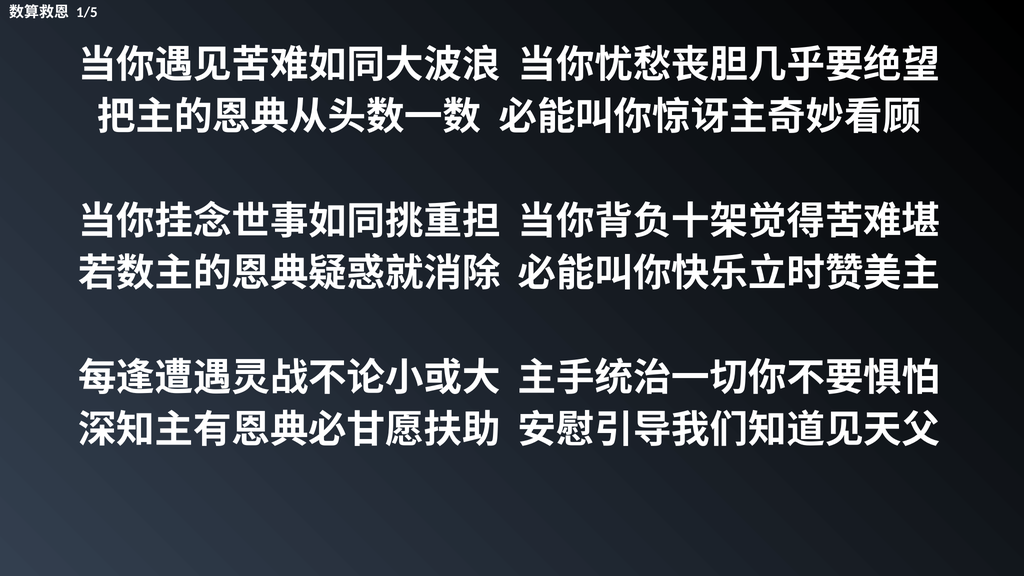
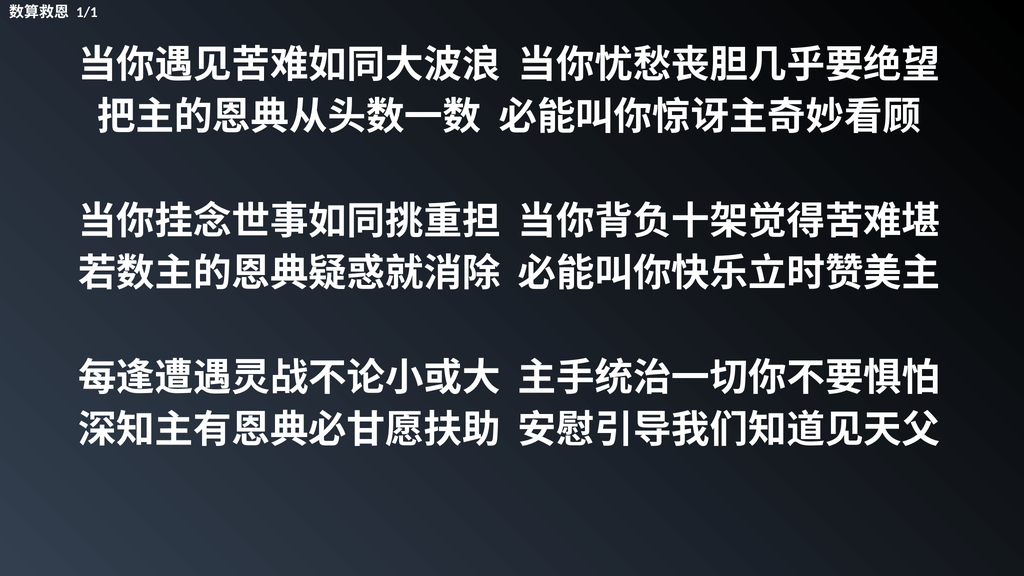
1/5: 1/5 -> 1/1
